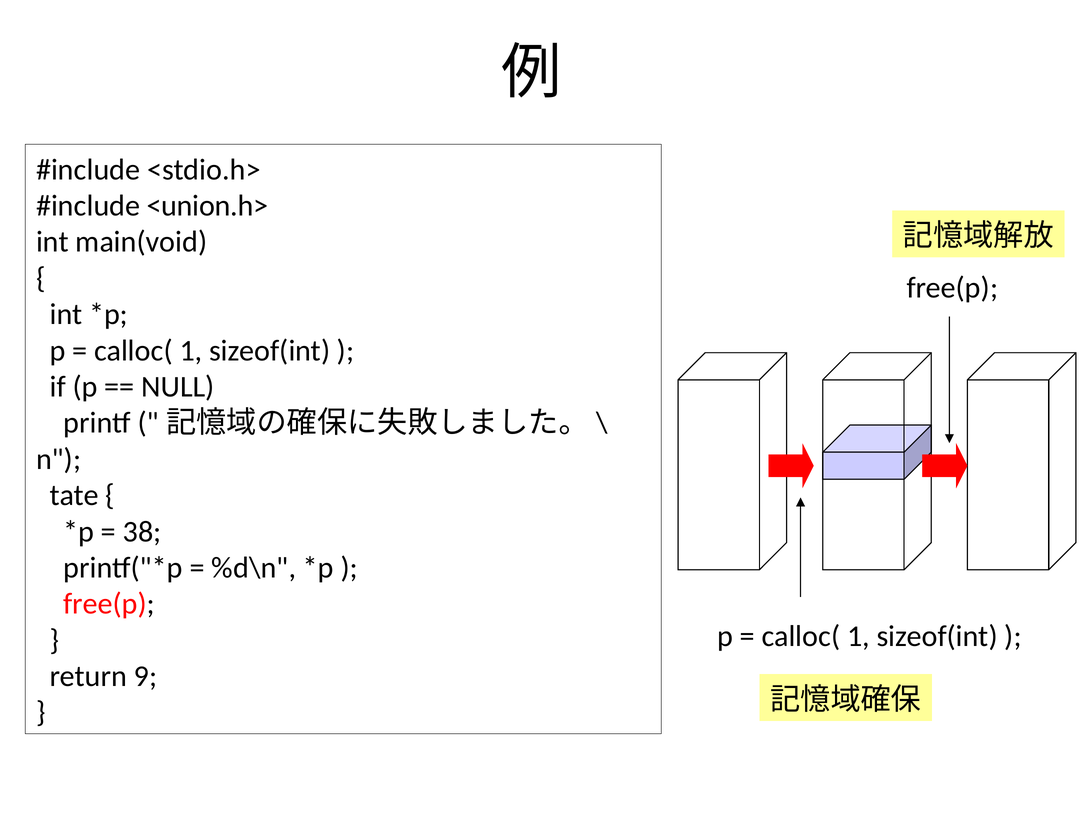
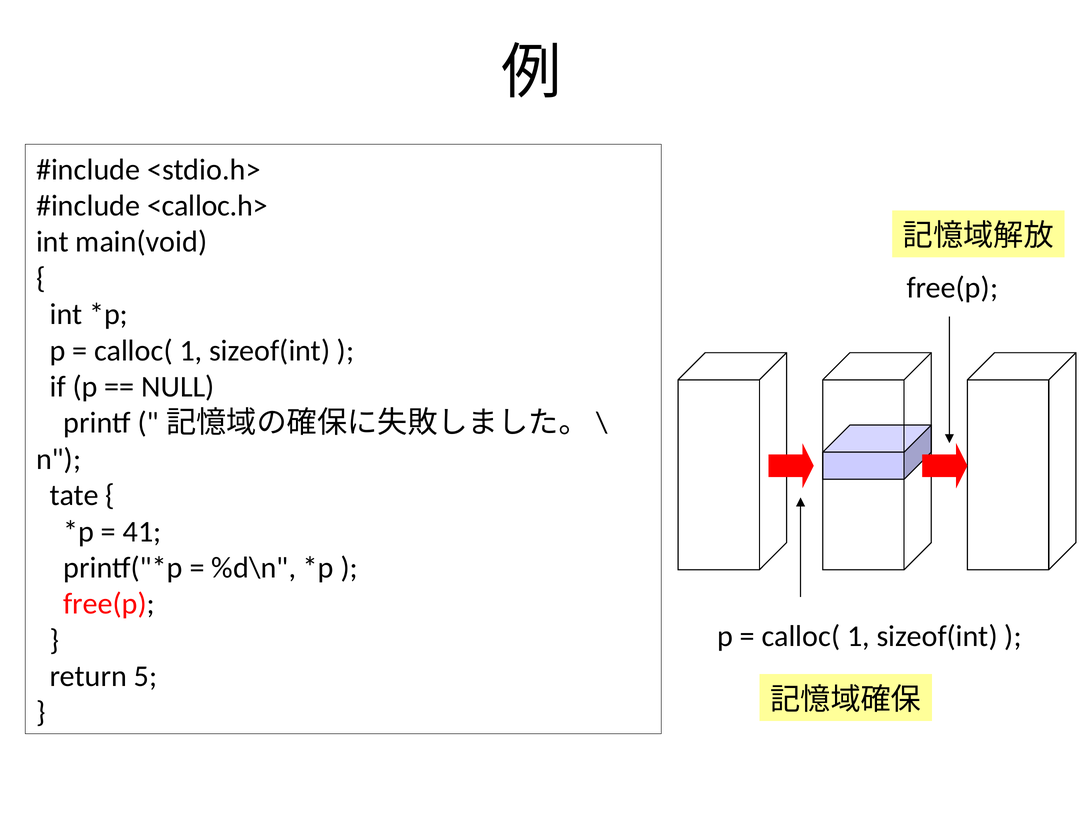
<union.h>: <union.h> -> <calloc.h>
38: 38 -> 41
9: 9 -> 5
